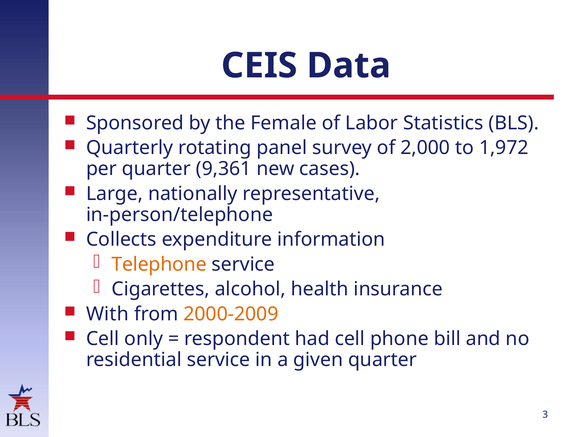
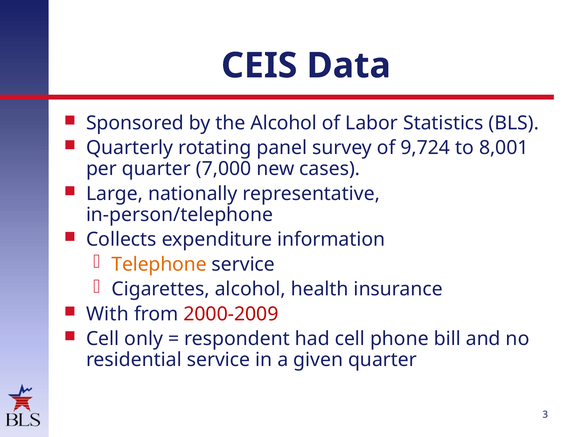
the Female: Female -> Alcohol
2,000: 2,000 -> 9,724
1,972: 1,972 -> 8,001
9,361: 9,361 -> 7,000
2000-2009 colour: orange -> red
